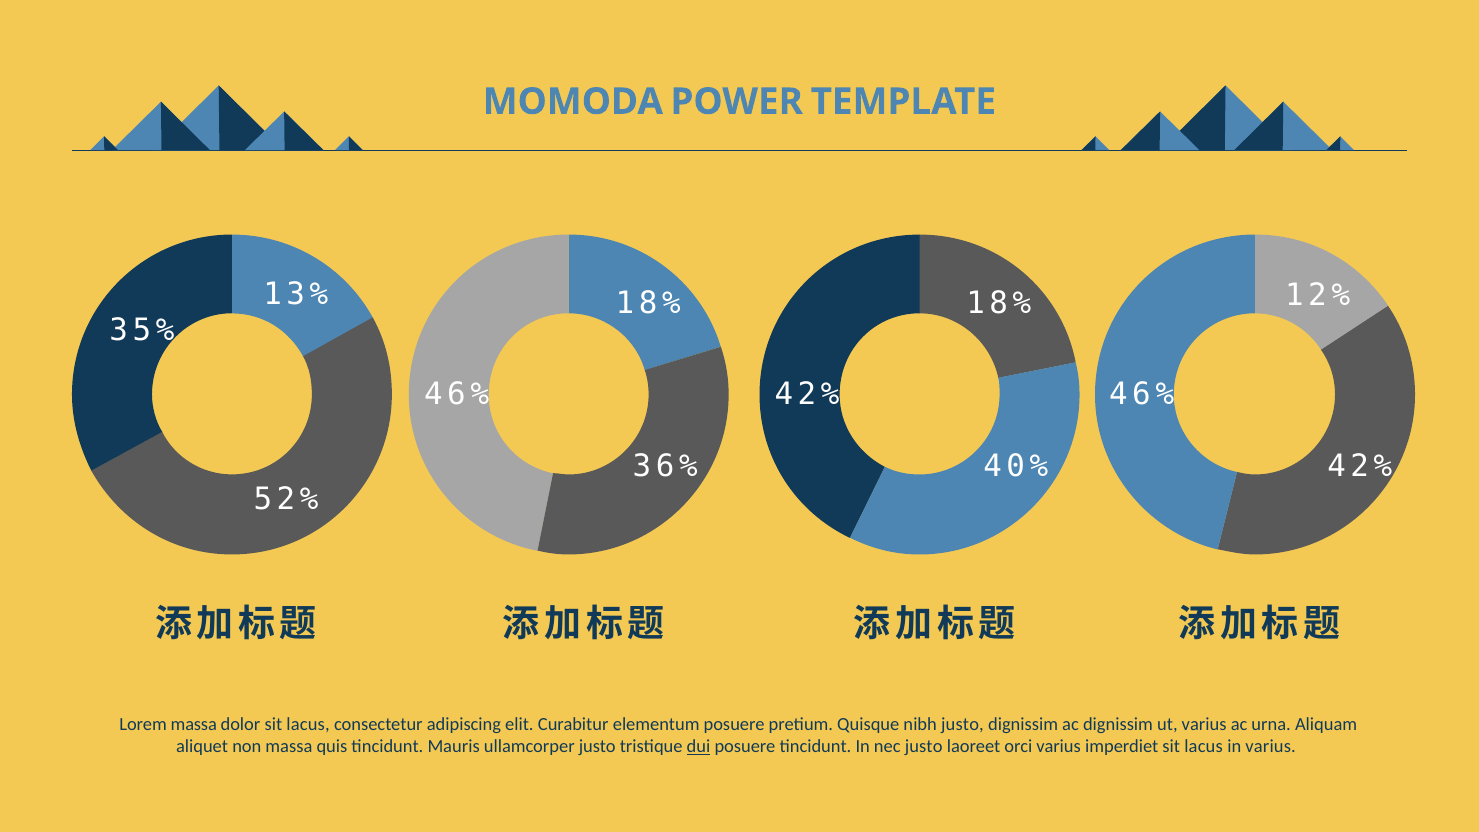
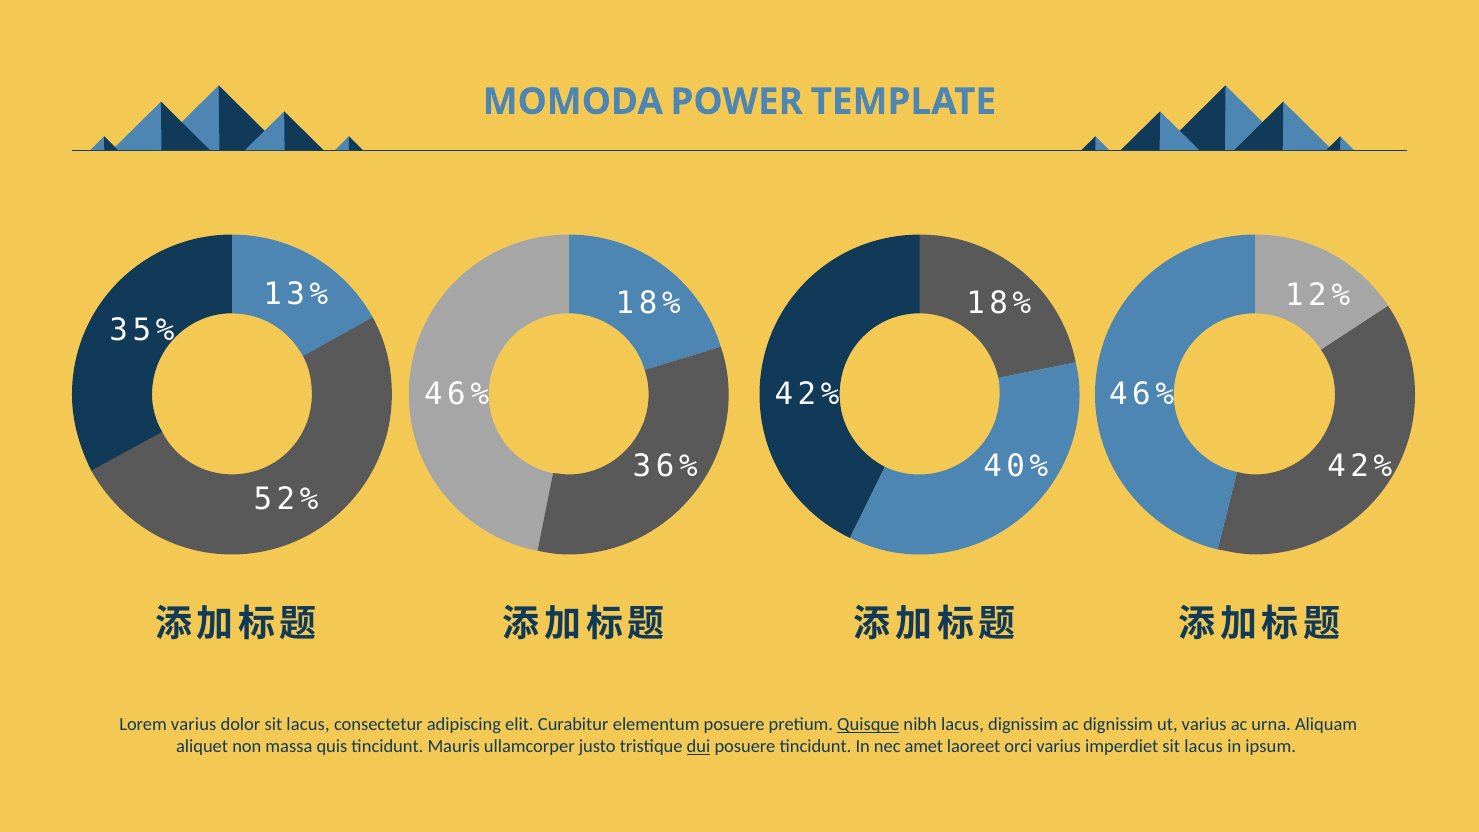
Lorem massa: massa -> varius
Quisque underline: none -> present
nibh justo: justo -> lacus
nec justo: justo -> amet
in varius: varius -> ipsum
